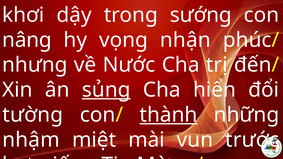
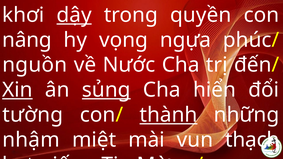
dậy underline: none -> present
sướng: sướng -> quyền
nhận: nhận -> ngựa
nhưng: nhưng -> nguồn
Xin underline: none -> present
trước: trước -> thạch
